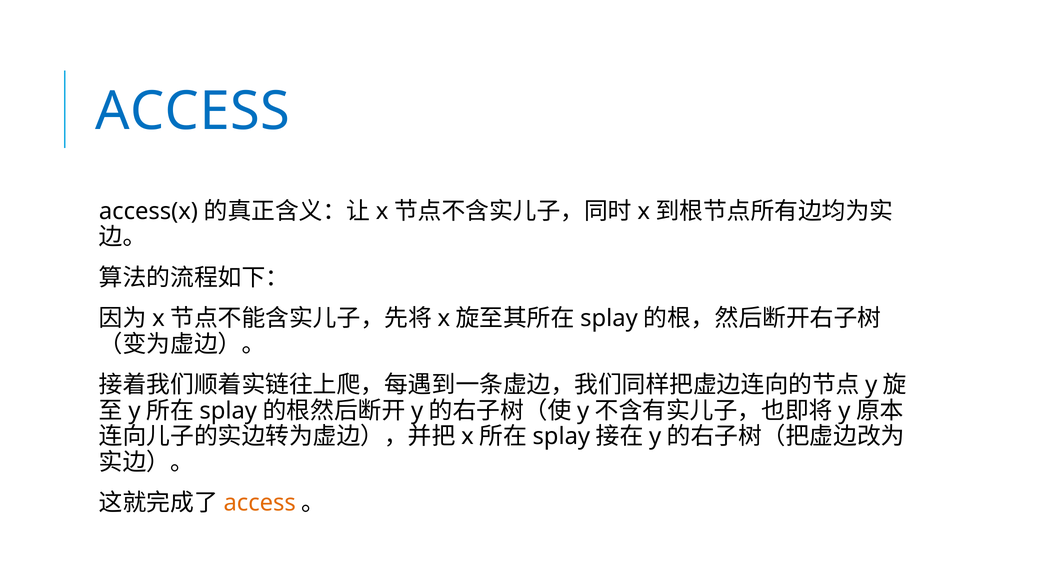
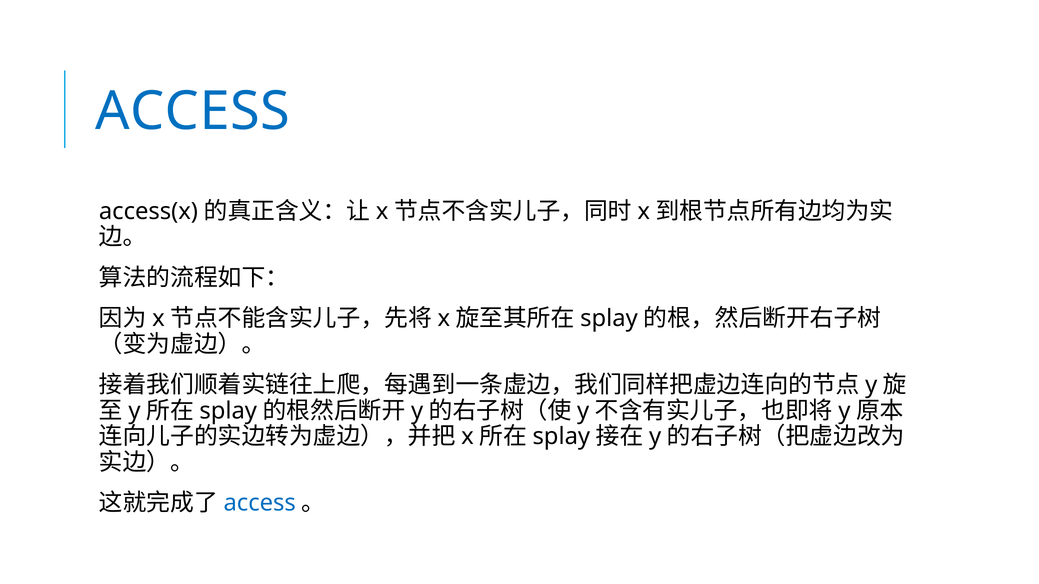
access at (260, 503) colour: orange -> blue
